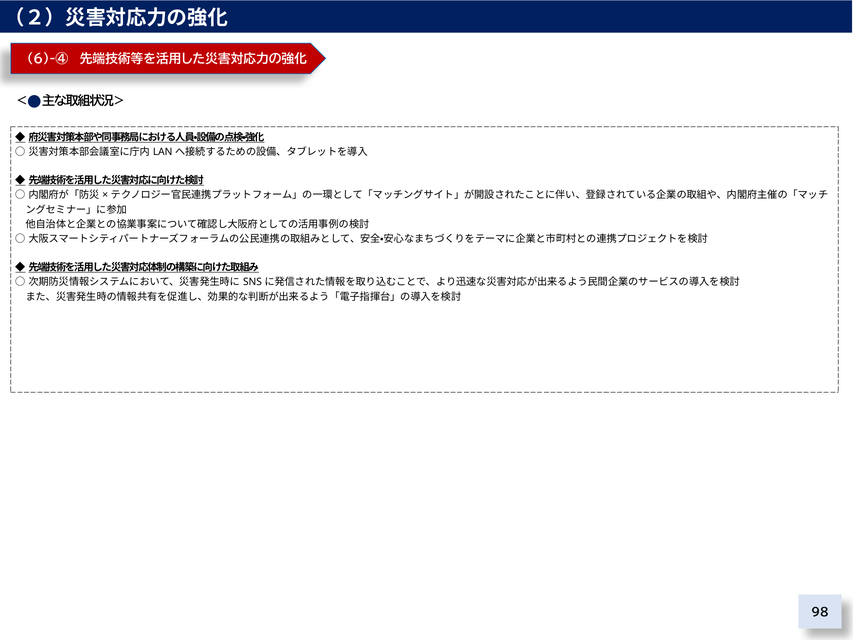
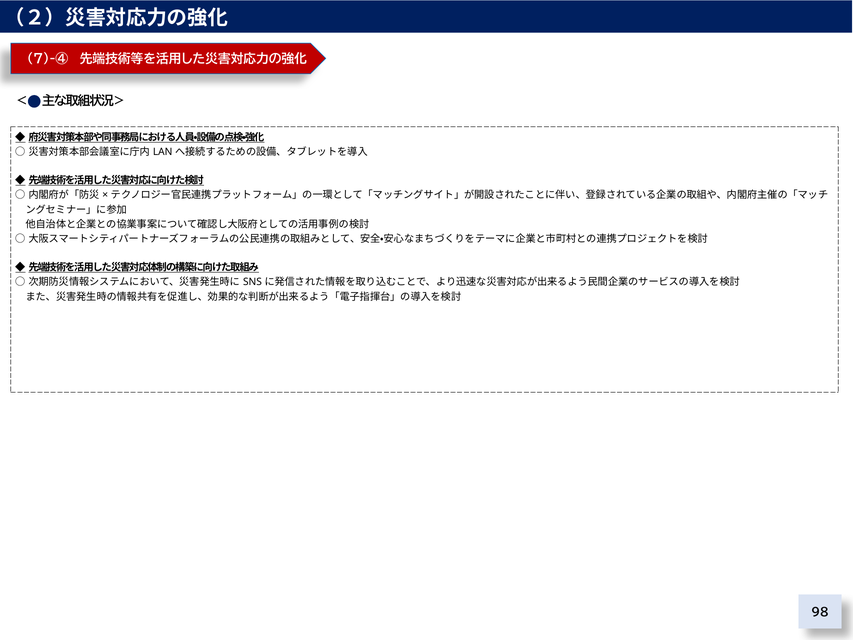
6)-④: 6)-④ -> 7)-④
